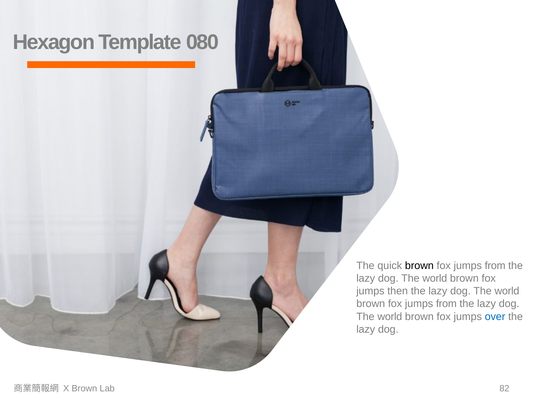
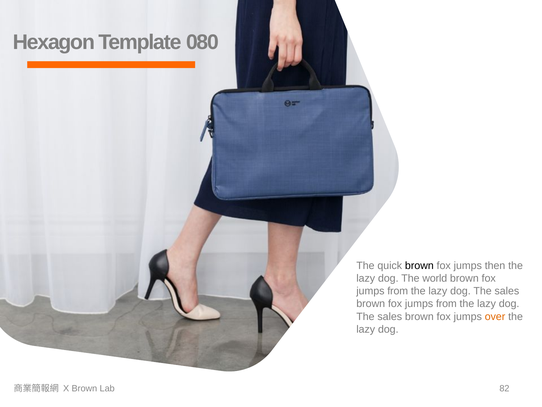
from at (495, 266): from -> then
then at (398, 291): then -> from
world at (507, 291): world -> sales
world at (390, 316): world -> sales
over colour: blue -> orange
